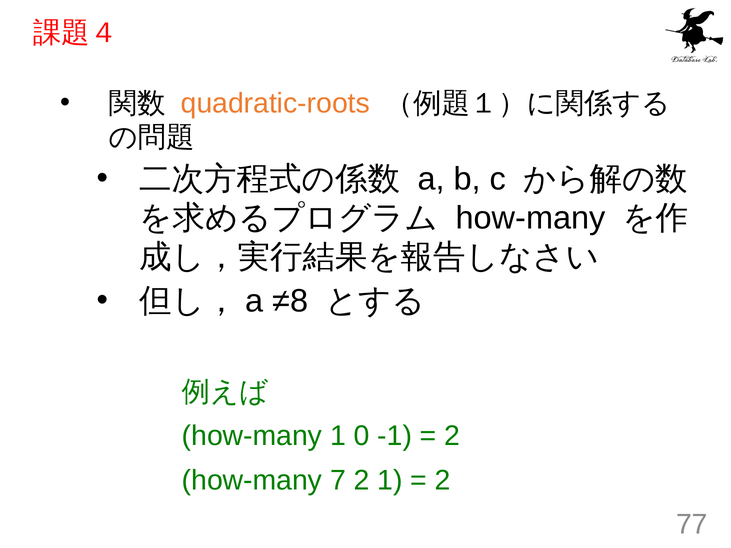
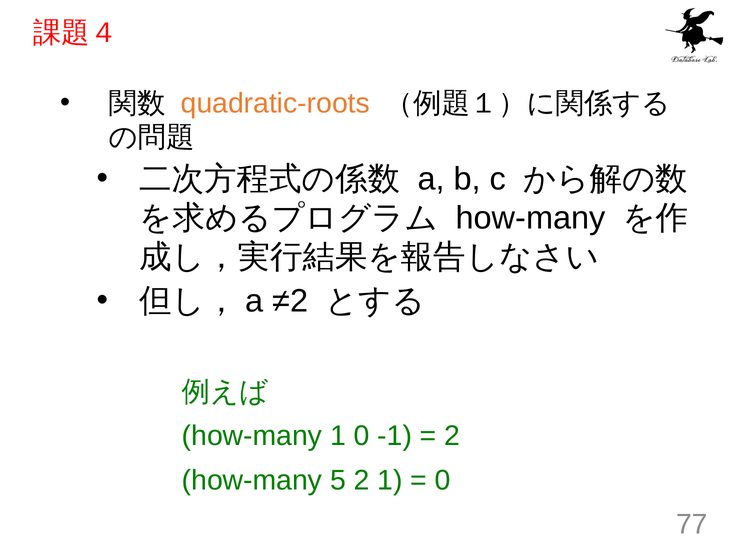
≠8: ≠8 -> ≠2
7: 7 -> 5
2 at (443, 480): 2 -> 0
